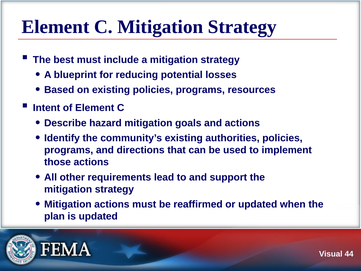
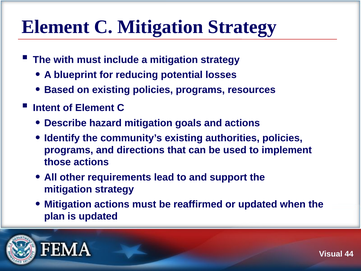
best: best -> with
